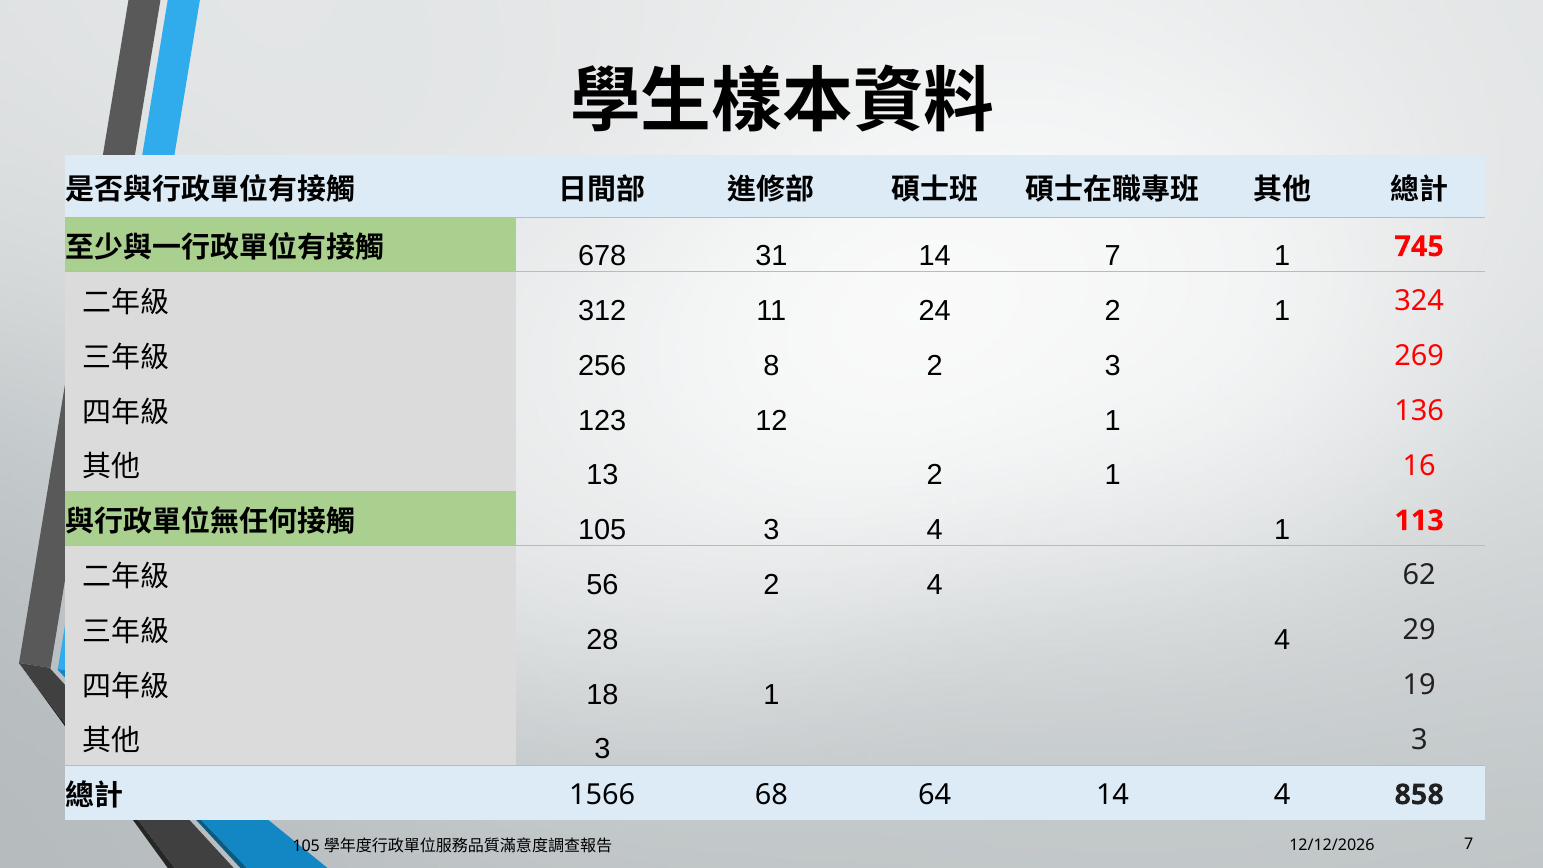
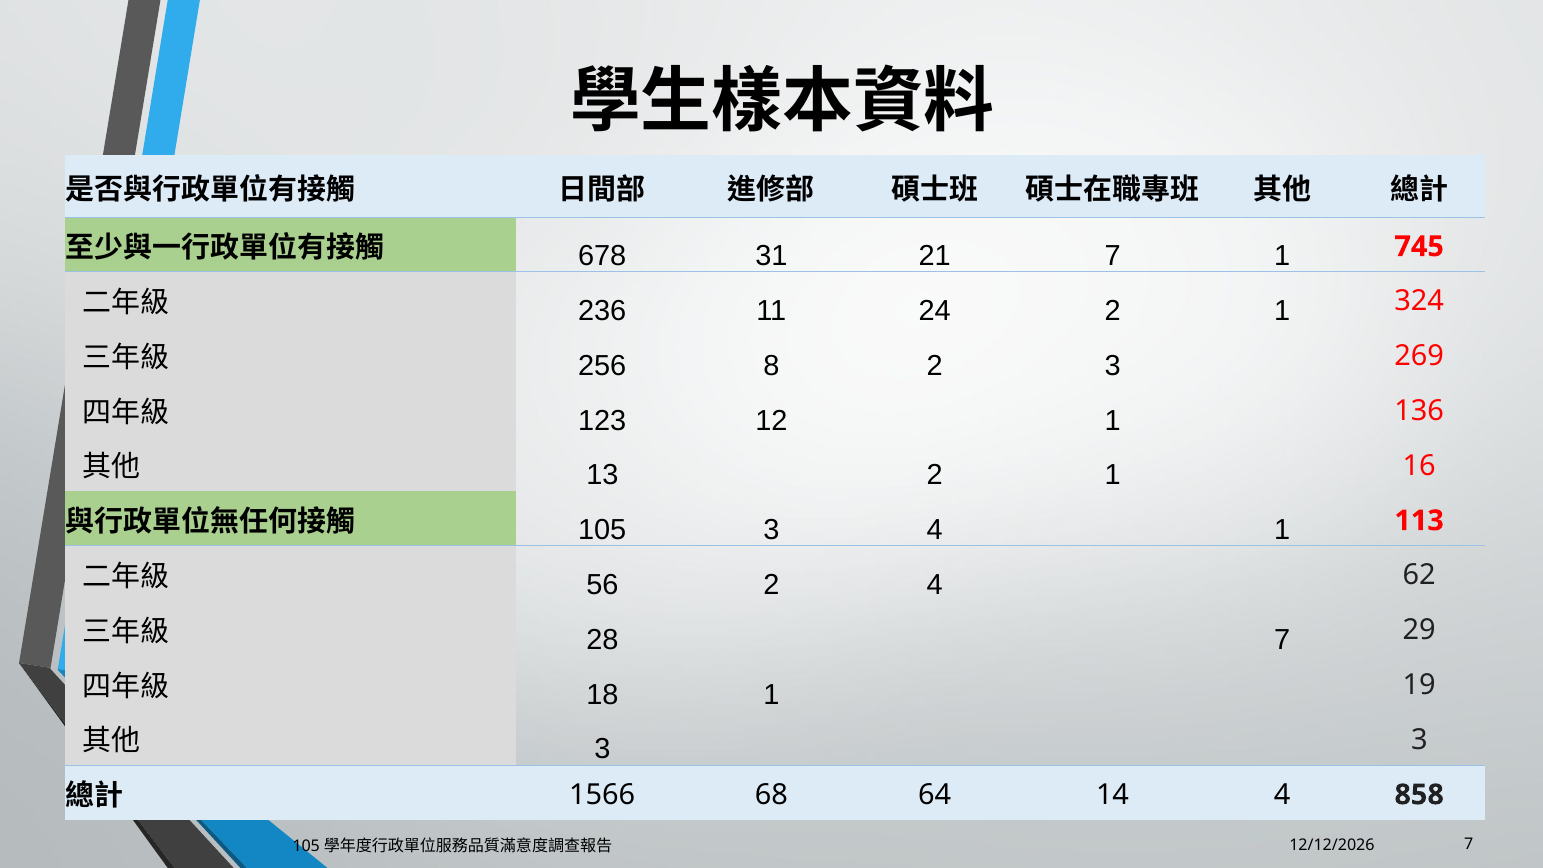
31 14: 14 -> 21
312: 312 -> 236
28 4: 4 -> 7
